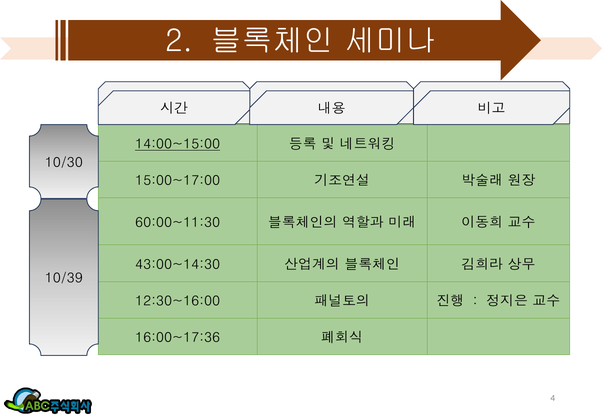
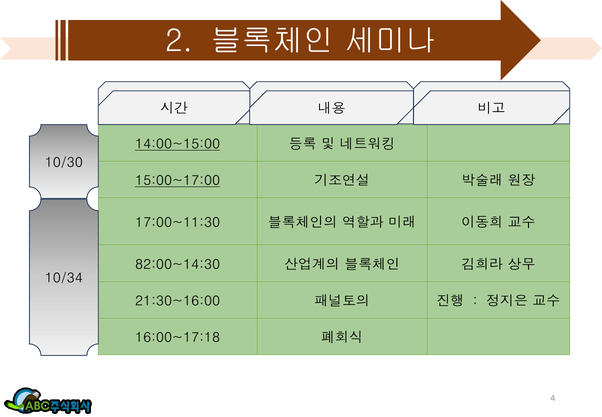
15:00~17:00 underline: none -> present
60:00~11:30: 60:00~11:30 -> 17:00~11:30
43:00~14:30: 43:00~14:30 -> 82:00~14:30
10/39: 10/39 -> 10/34
12:30~16:00: 12:30~16:00 -> 21:30~16:00
16:00~17:36: 16:00~17:36 -> 16:00~17:18
